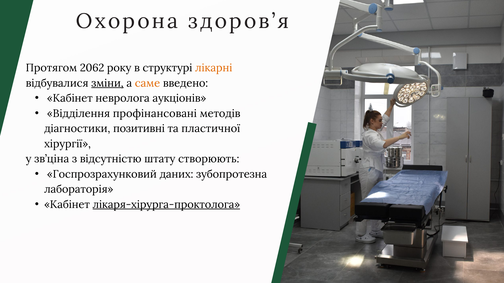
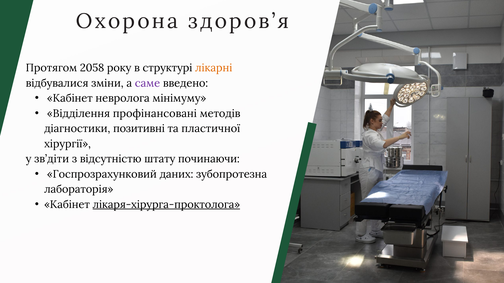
2062: 2062 -> 2058
зміни underline: present -> none
саме colour: orange -> purple
аукціонів: аукціонів -> мінімуму
зв’ціна: зв’ціна -> зв’діти
створюють: створюють -> починаючи
